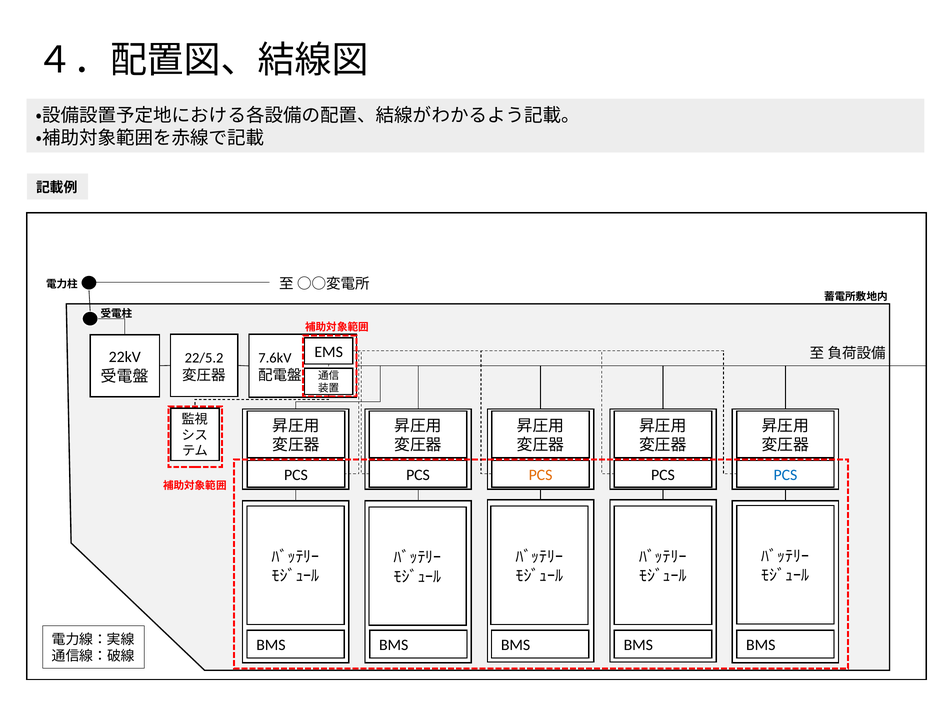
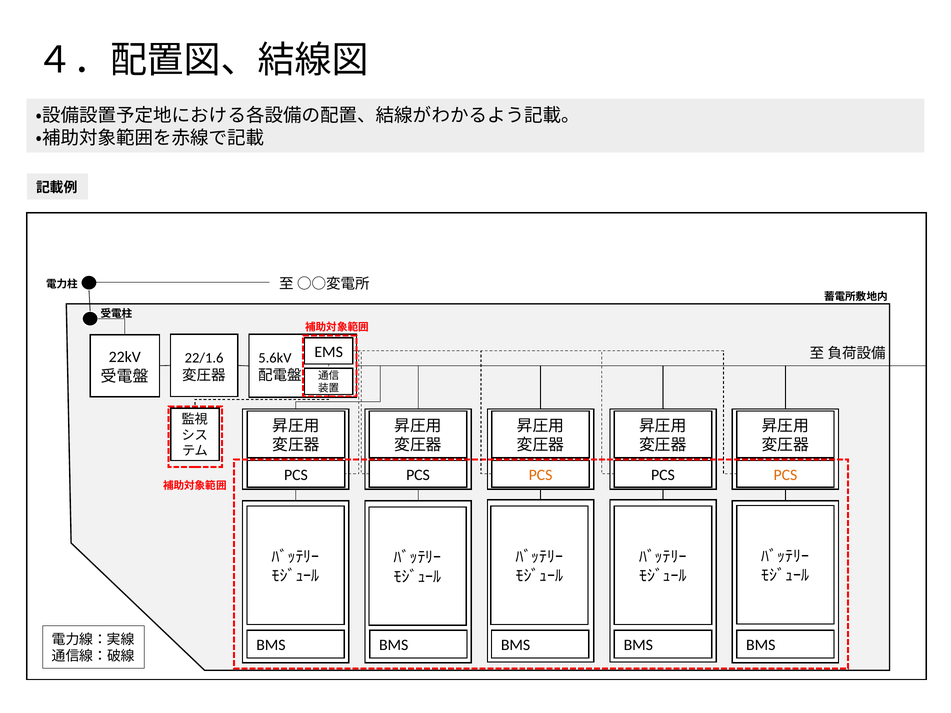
22/5.2: 22/5.2 -> 22/1.6
7.6kV: 7.6kV -> 5.6kV
PCS at (785, 475) colour: blue -> orange
